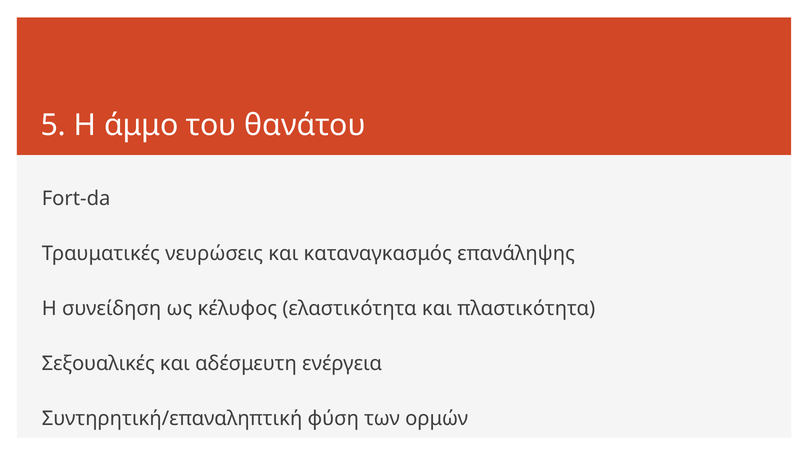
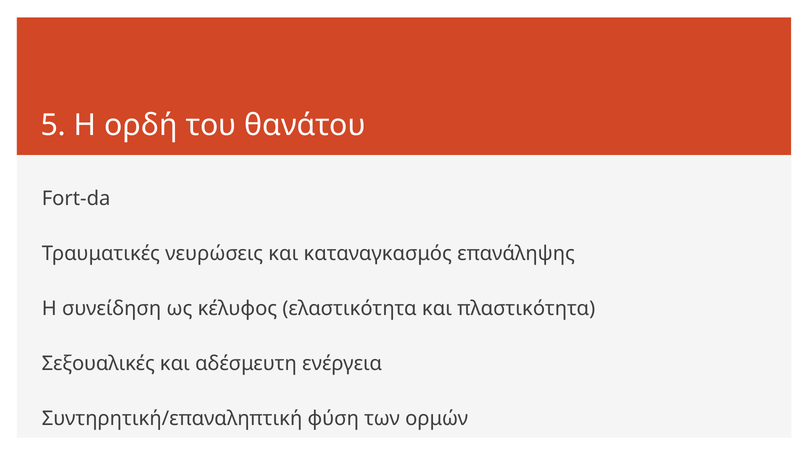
άμμο: άμμο -> ορδή
